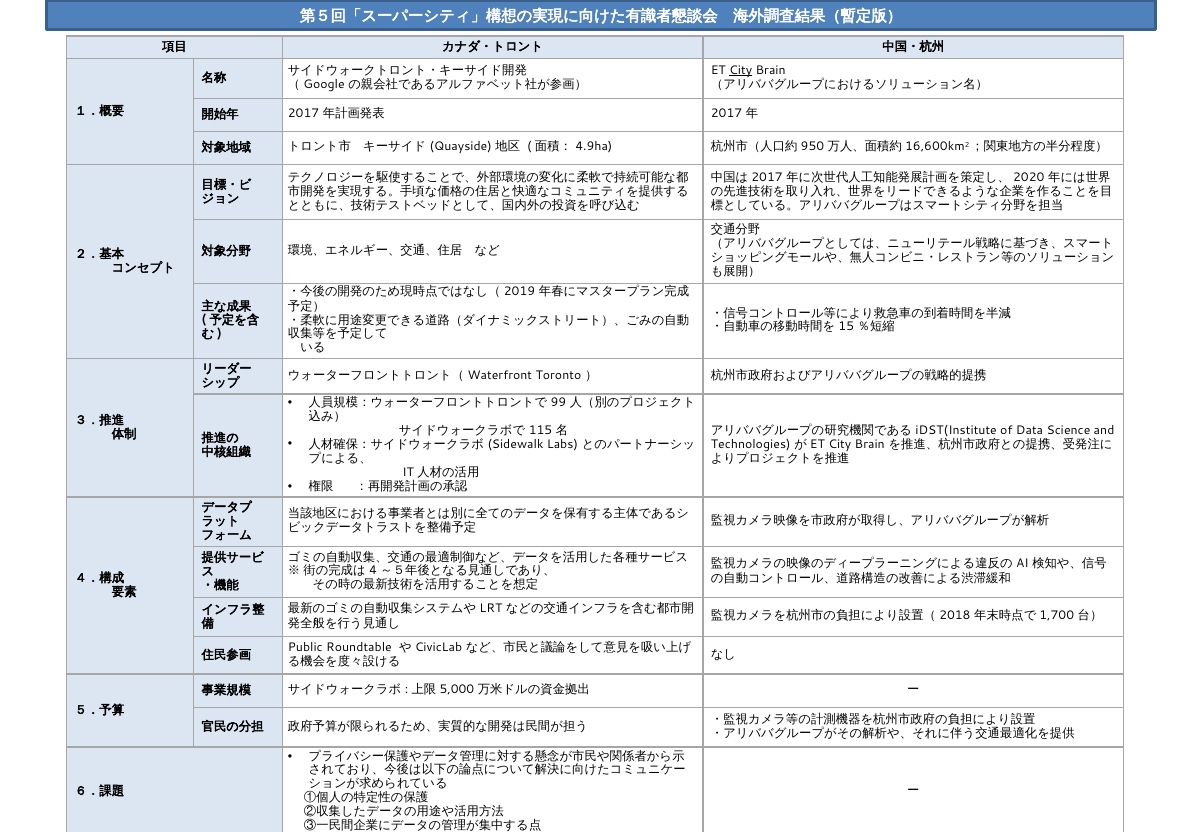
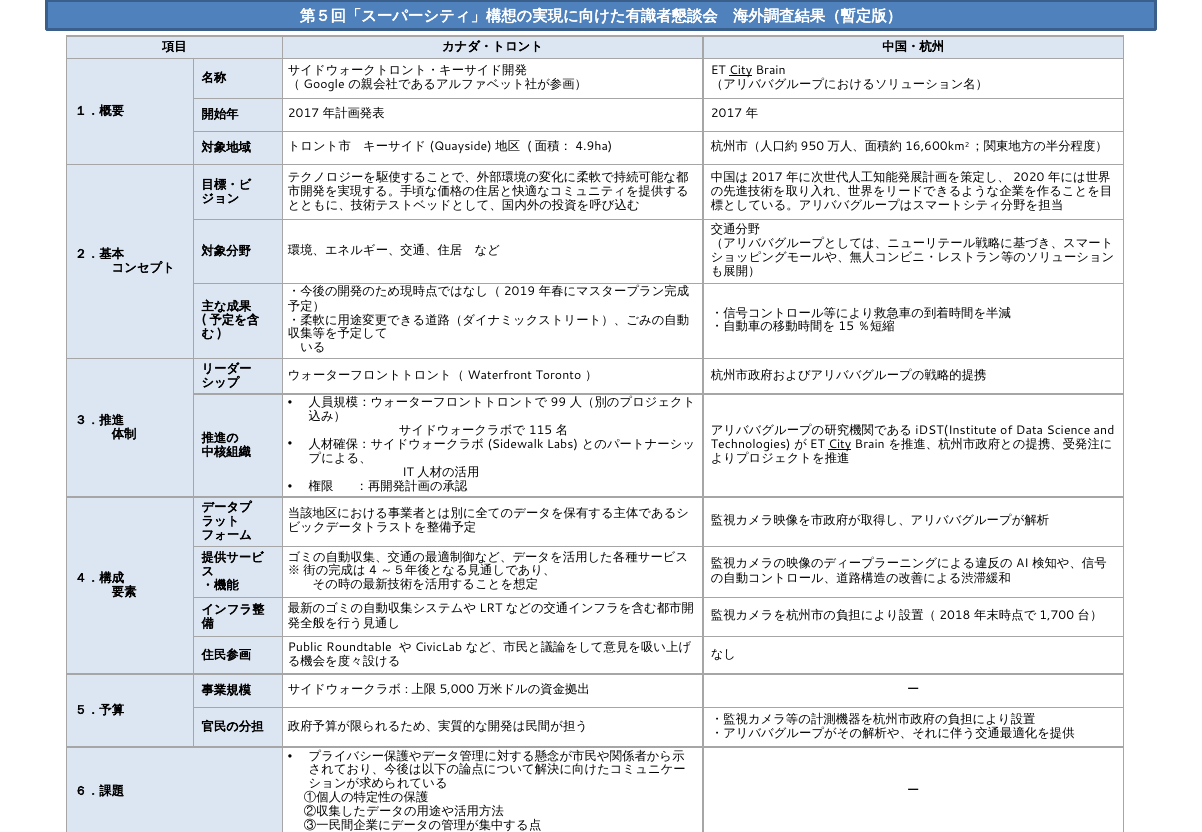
City at (840, 444) underline: none -> present
